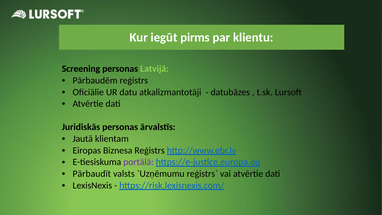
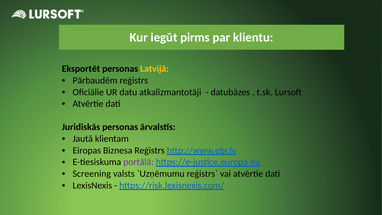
Screening: Screening -> Eksportēt
Latvijā colour: light green -> yellow
Pārbaudīt: Pārbaudīt -> Screening
